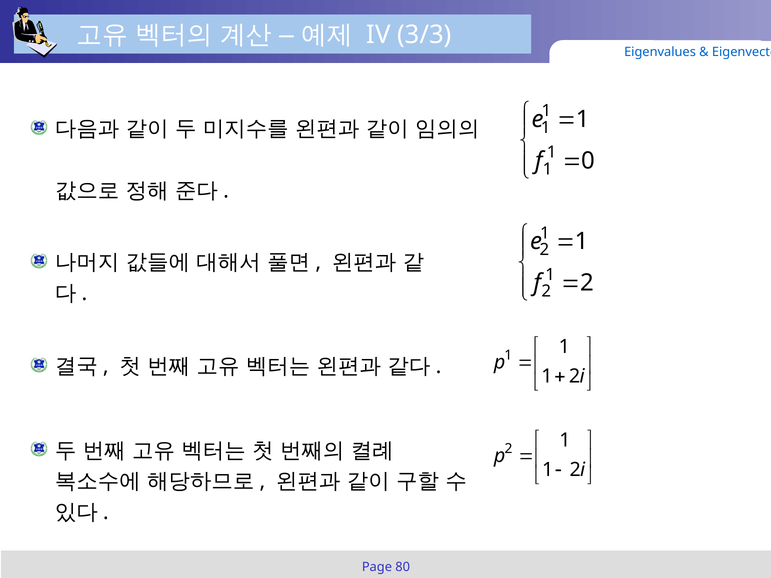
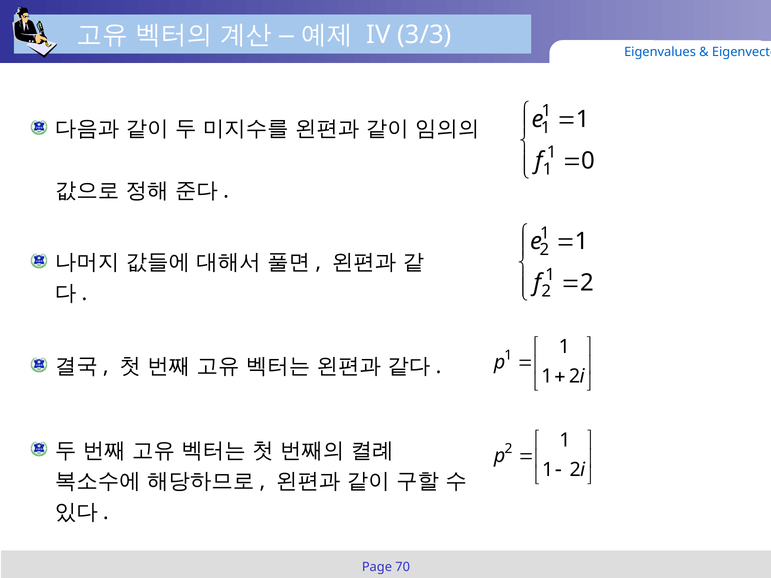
80: 80 -> 70
